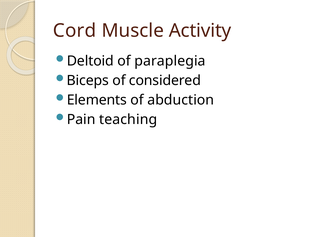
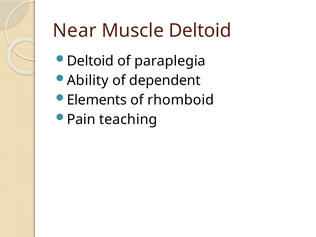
Cord: Cord -> Near
Muscle Activity: Activity -> Deltoid
Biceps: Biceps -> Ability
considered: considered -> dependent
abduction: abduction -> rhomboid
